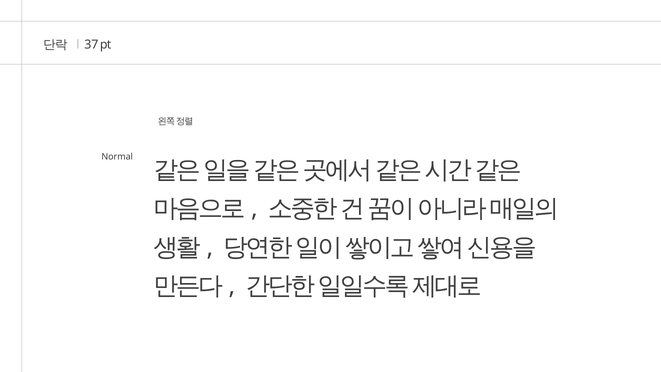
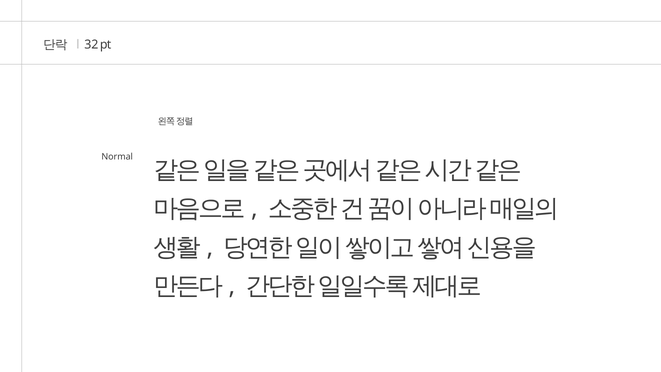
37: 37 -> 32
